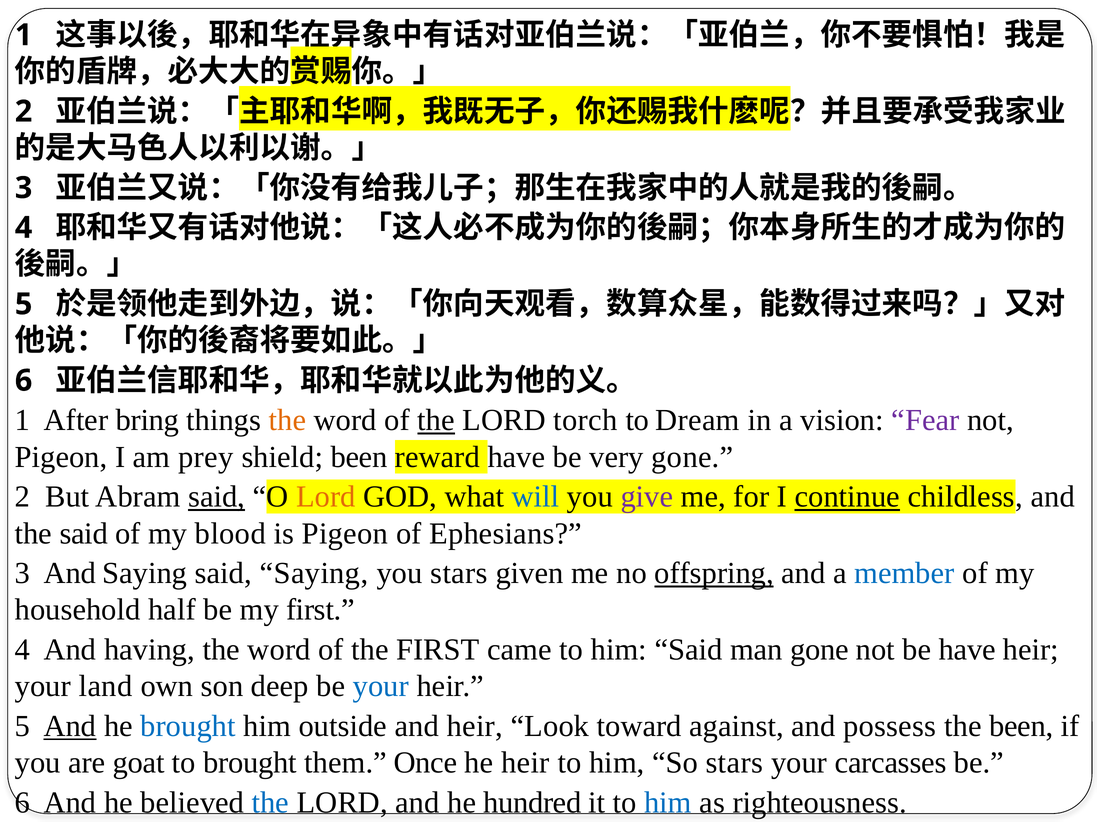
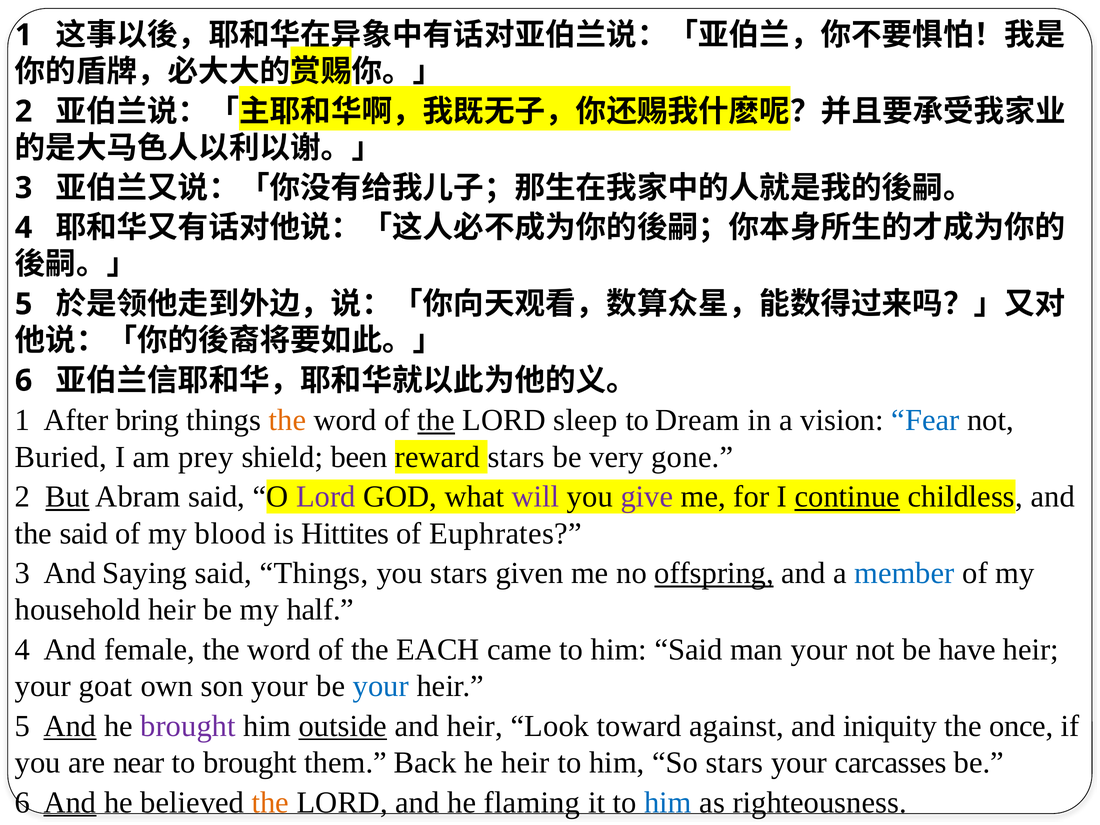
torch: torch -> sleep
Fear colour: purple -> blue
Pigeon at (61, 457): Pigeon -> Buried
reward have: have -> stars
But underline: none -> present
said at (217, 497) underline: present -> none
Lord at (326, 497) colour: orange -> purple
will colour: blue -> purple
is Pigeon: Pigeon -> Hittites
Ephesians: Ephesians -> Euphrates
said Saying: Saying -> Things
household half: half -> heir
my first: first -> half
having: having -> female
the FIRST: FIRST -> EACH
man gone: gone -> your
land: land -> goat
son deep: deep -> your
brought at (188, 726) colour: blue -> purple
outside underline: none -> present
possess: possess -> iniquity
the been: been -> once
goat: goat -> near
Once: Once -> Back
And at (70, 803) underline: none -> present
the at (270, 803) colour: blue -> orange
hundred: hundred -> flaming
